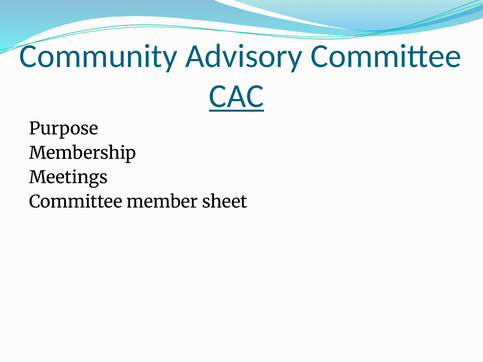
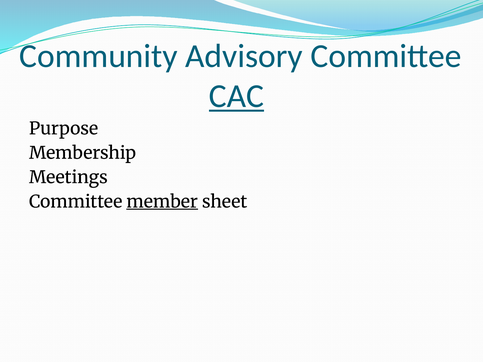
member underline: none -> present
